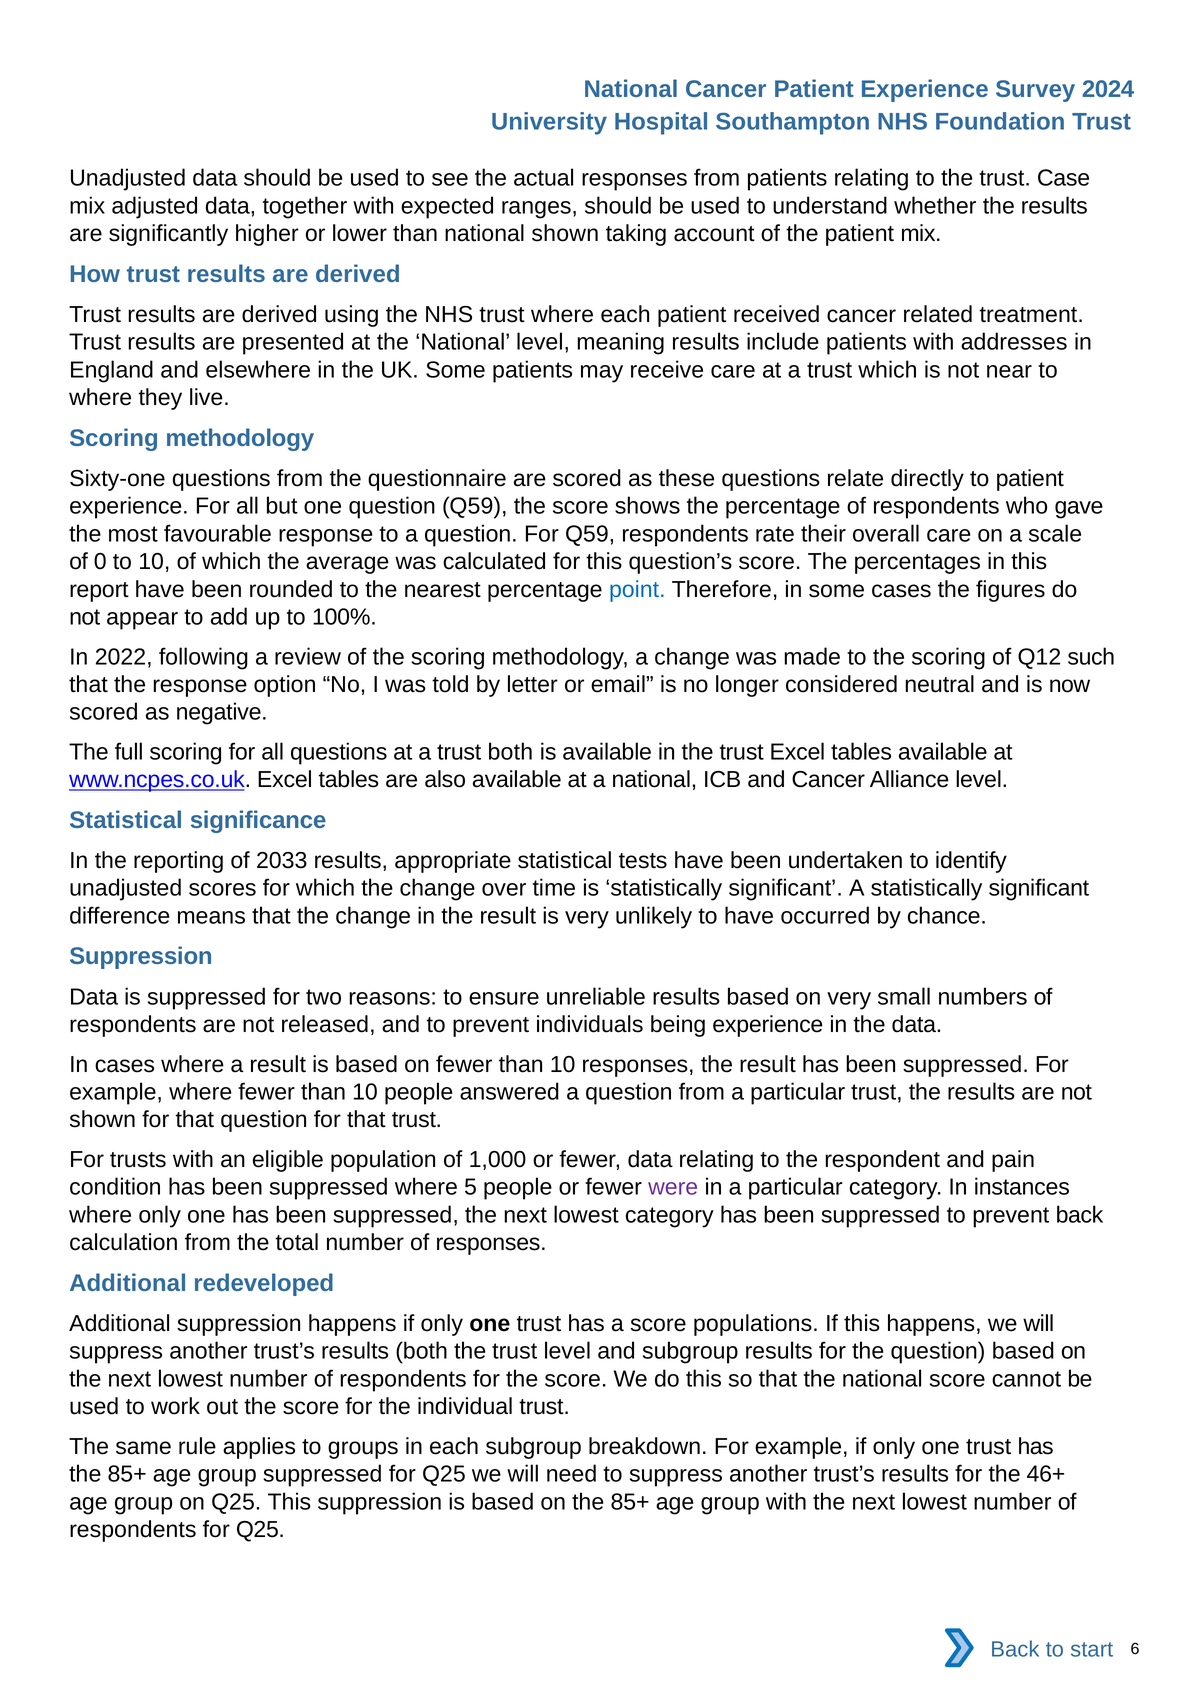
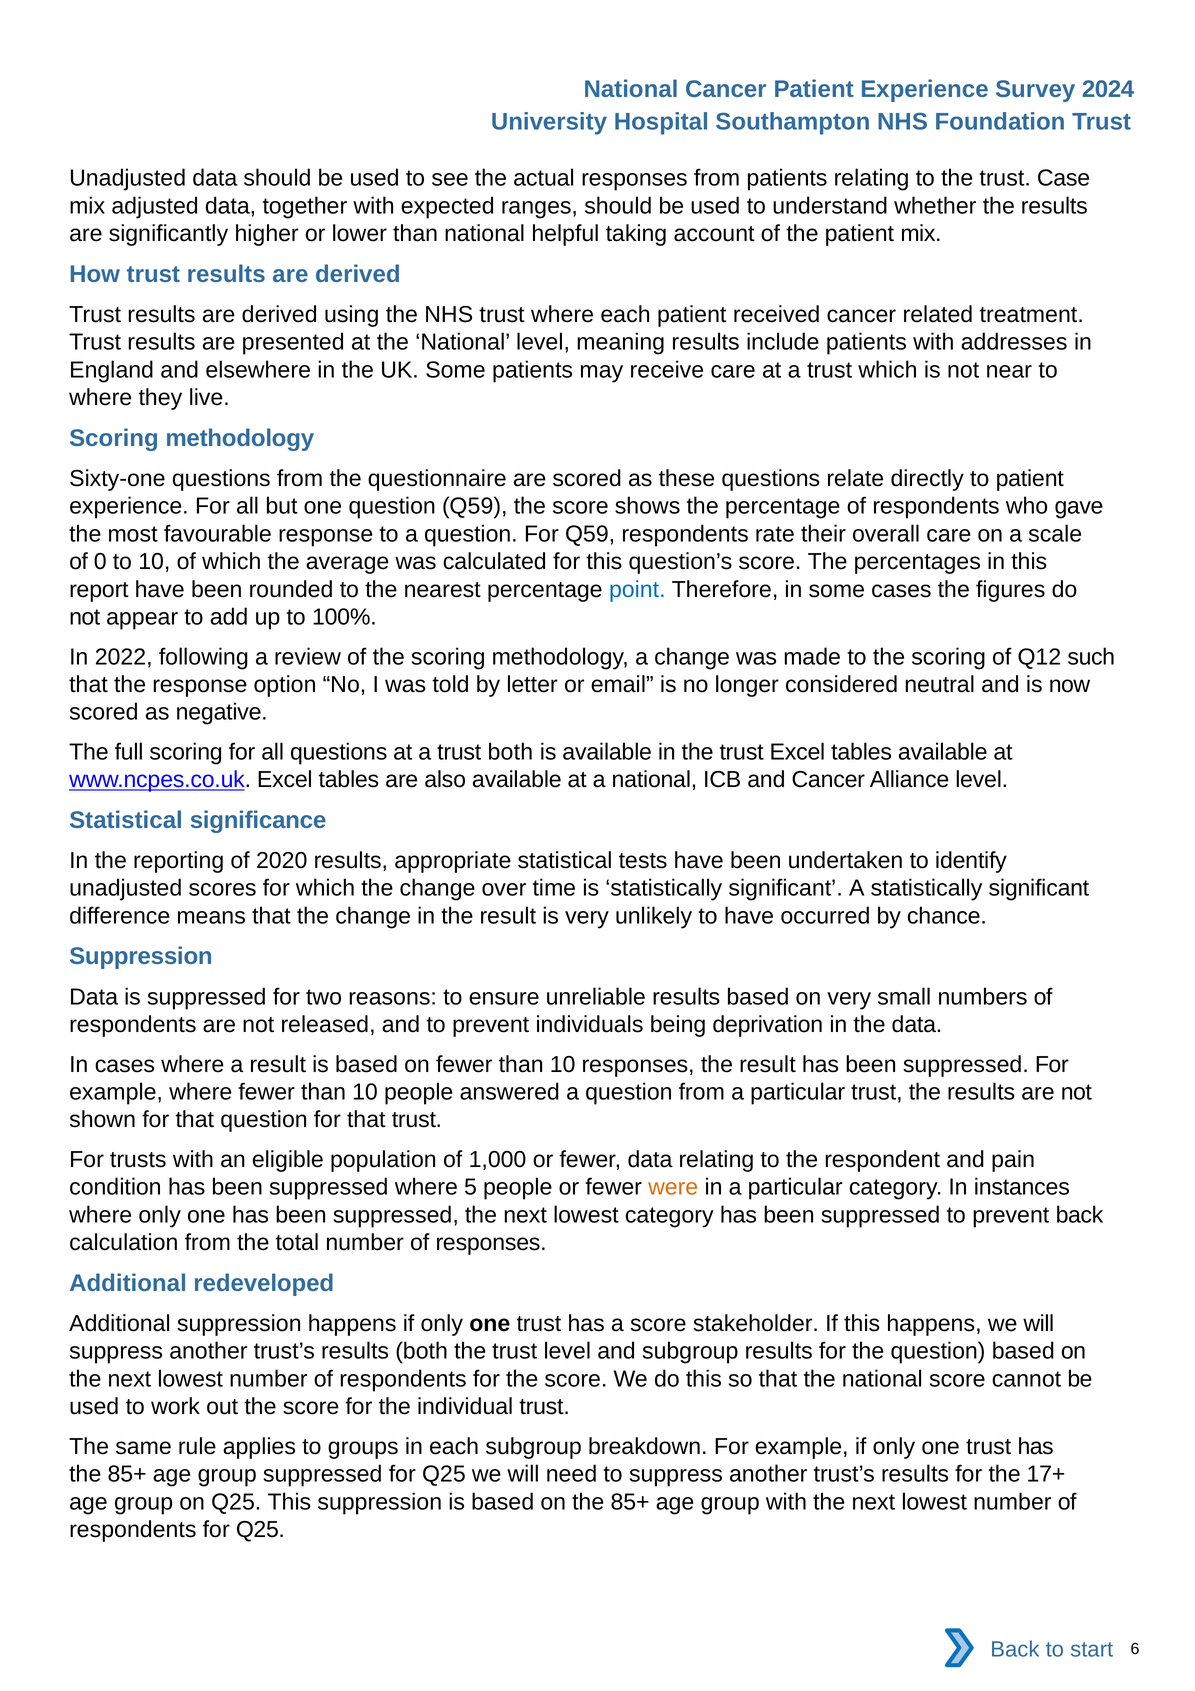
national shown: shown -> helpful
2033: 2033 -> 2020
being experience: experience -> deprivation
were colour: purple -> orange
populations: populations -> stakeholder
46+: 46+ -> 17+
